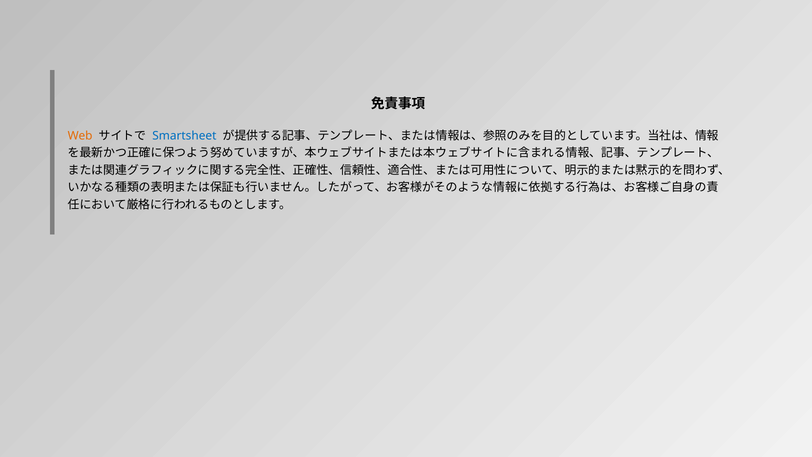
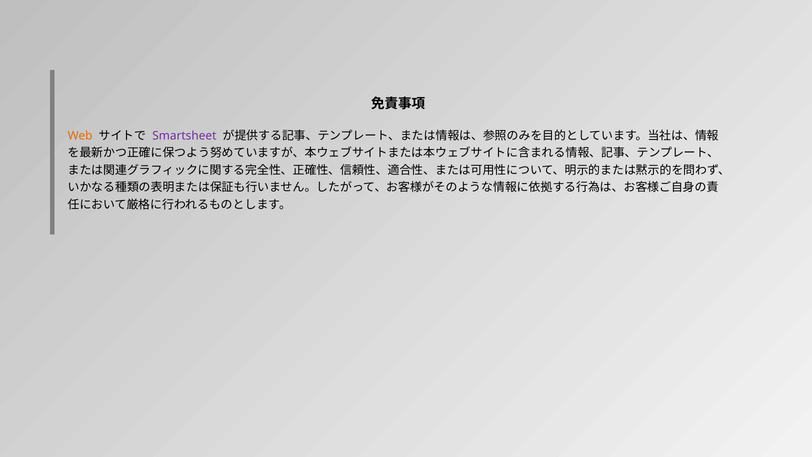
Smartsheet colour: blue -> purple
